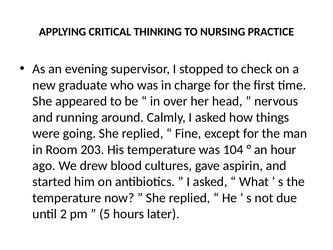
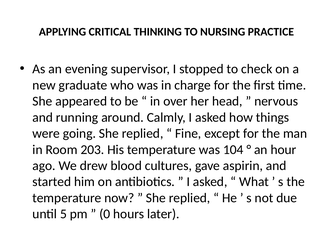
2: 2 -> 5
5: 5 -> 0
